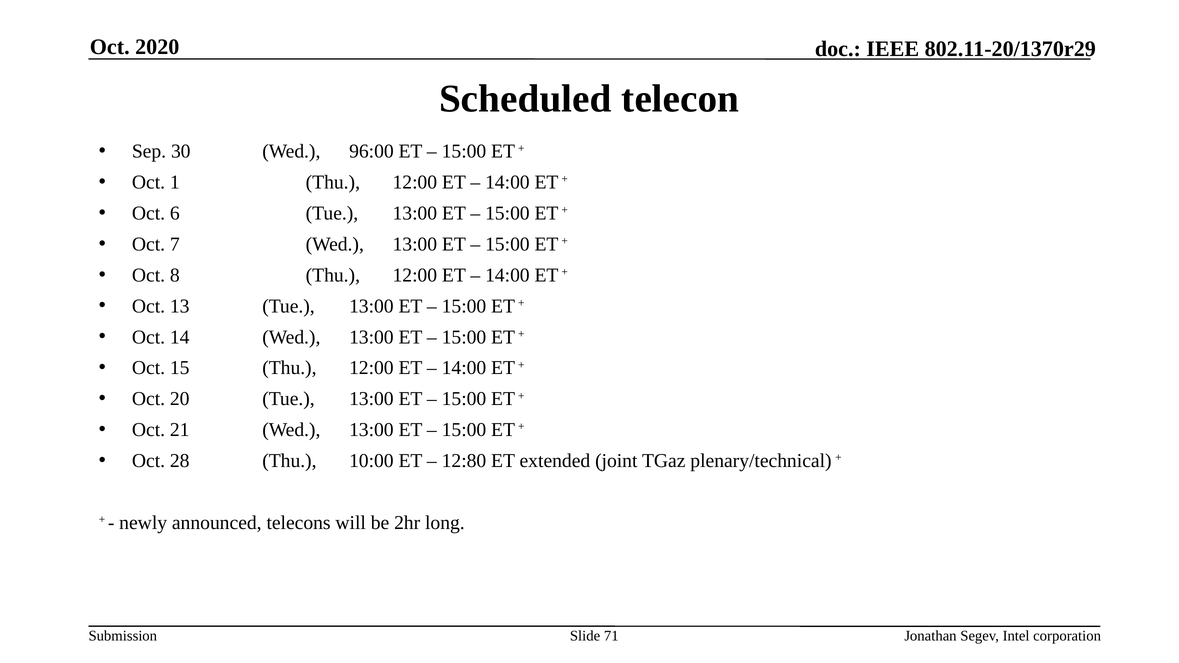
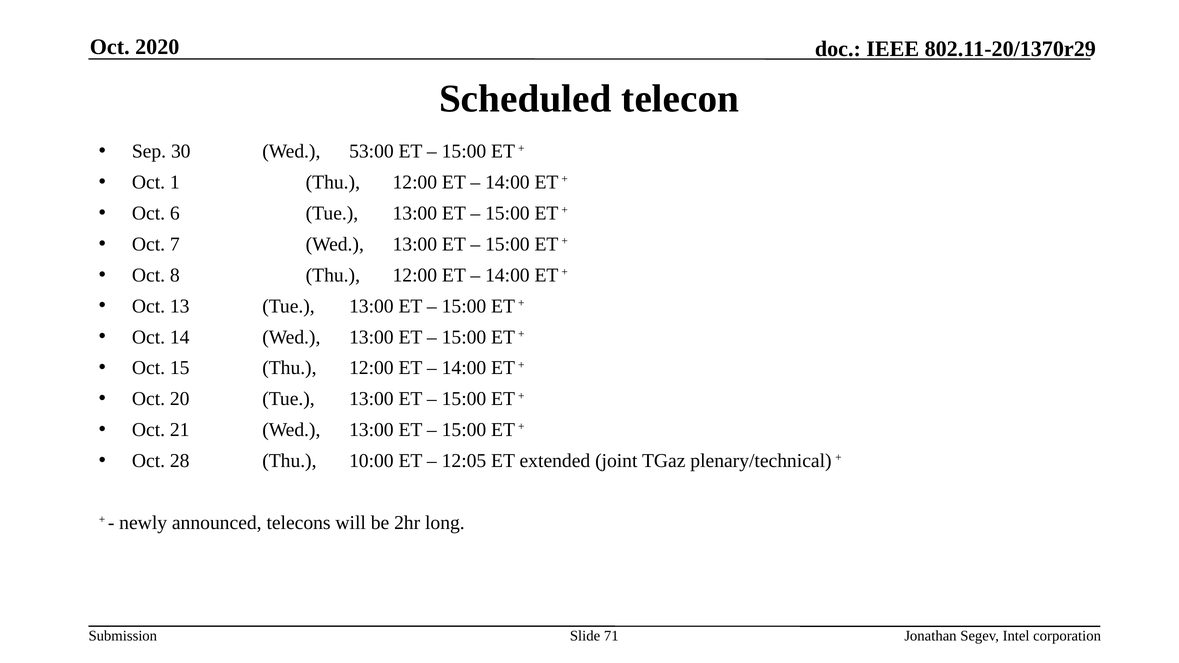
96:00: 96:00 -> 53:00
12:80: 12:80 -> 12:05
